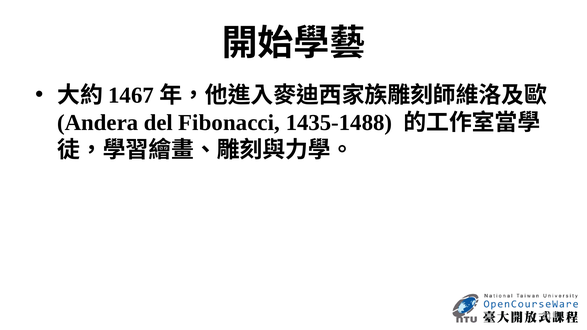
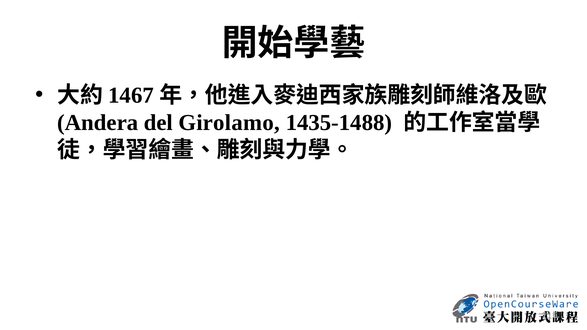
Fibonacci: Fibonacci -> Girolamo
